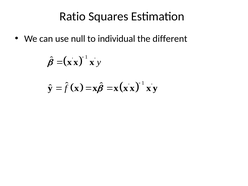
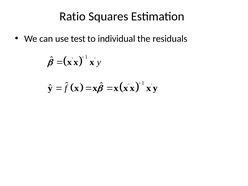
null: null -> test
different: different -> residuals
